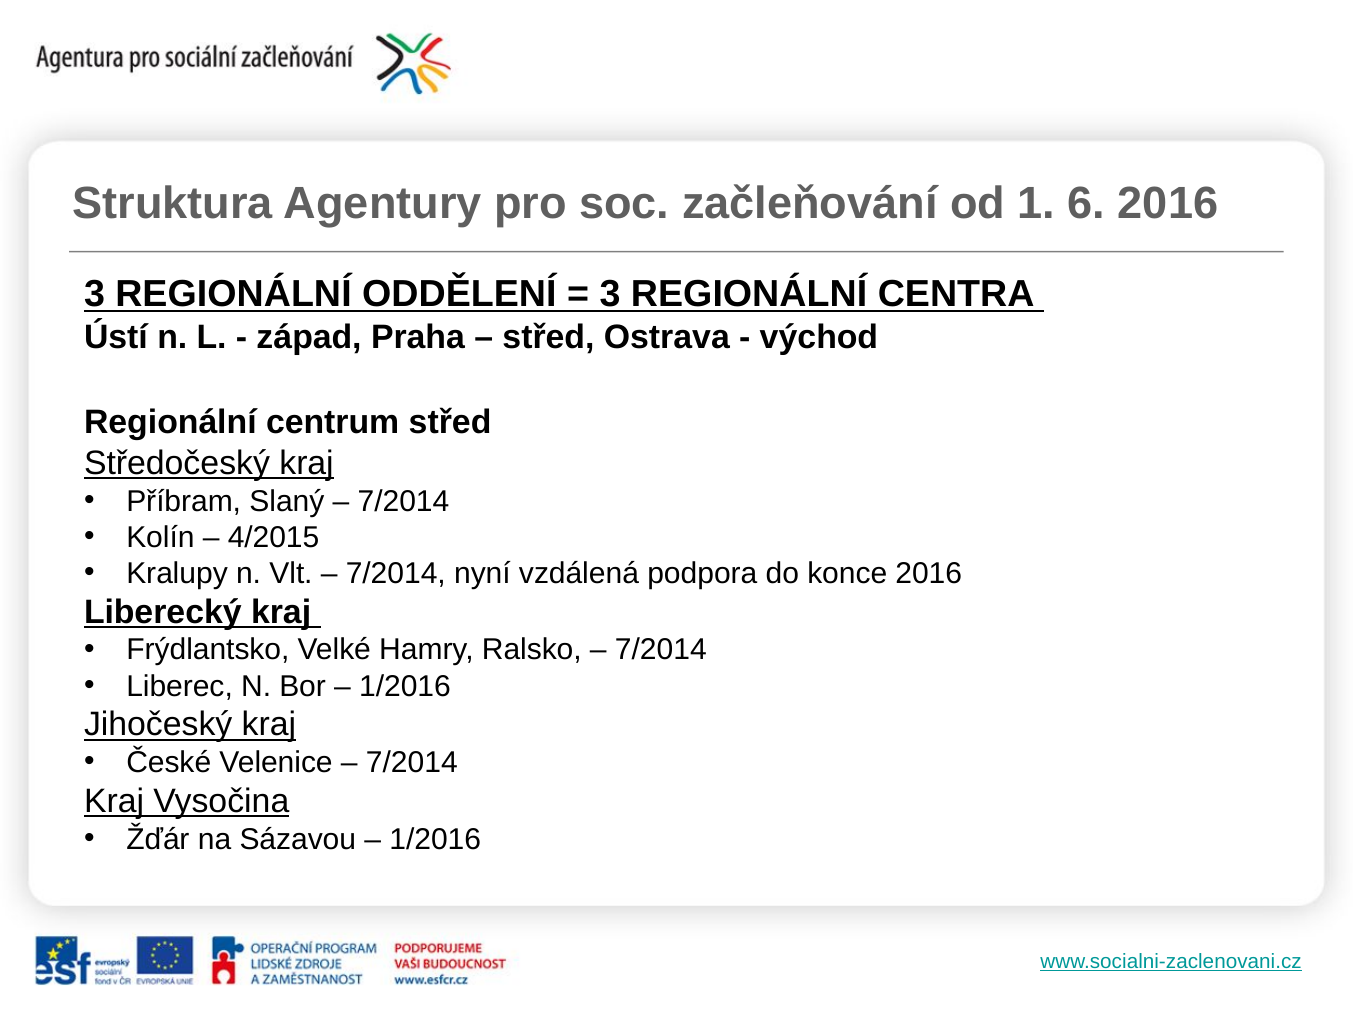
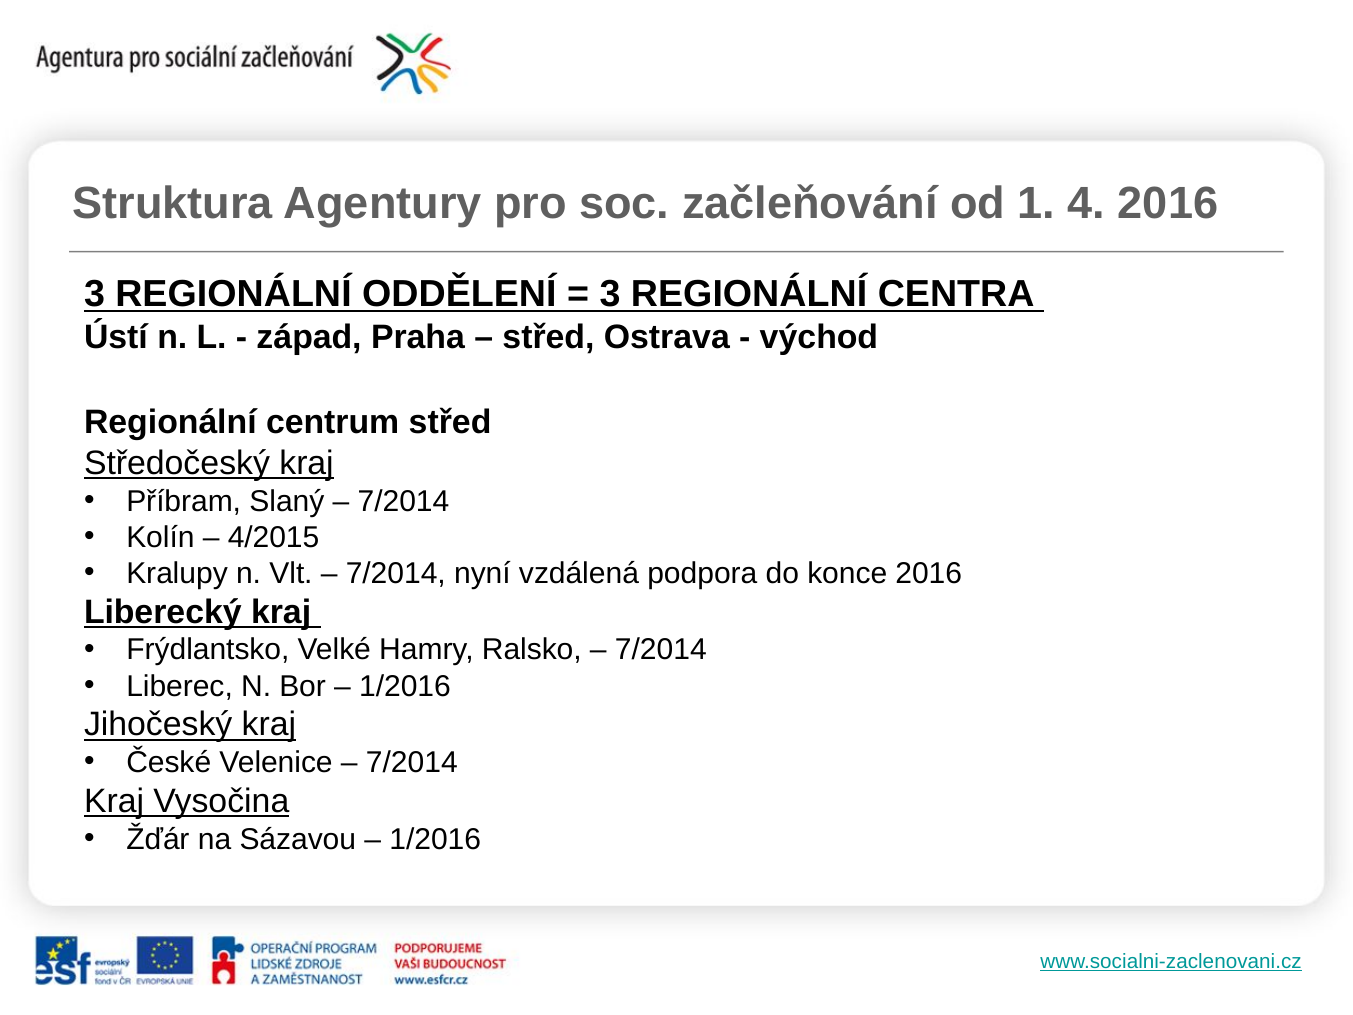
6: 6 -> 4
